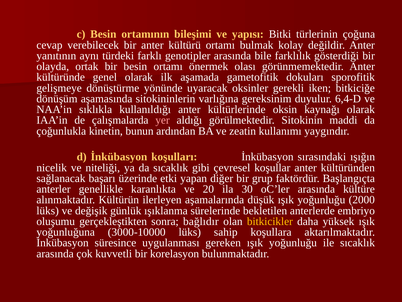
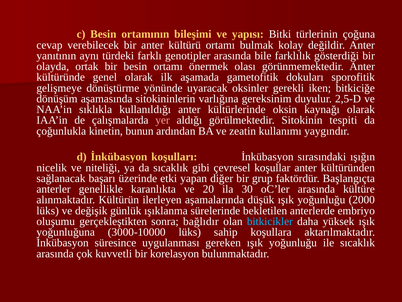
6,4-D: 6,4-D -> 2,5-D
maddi: maddi -> tespiti
bitkicikler colour: yellow -> light blue
